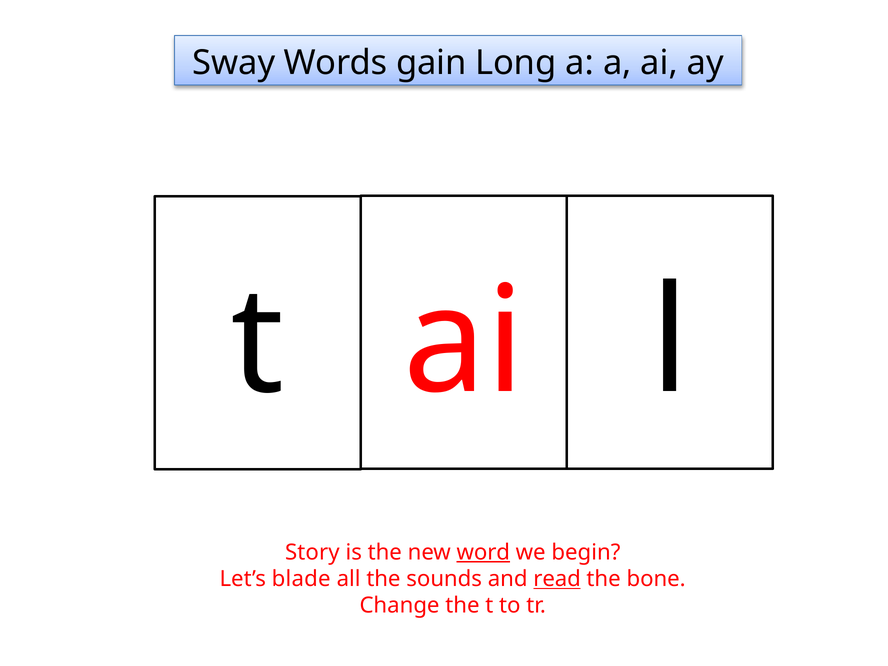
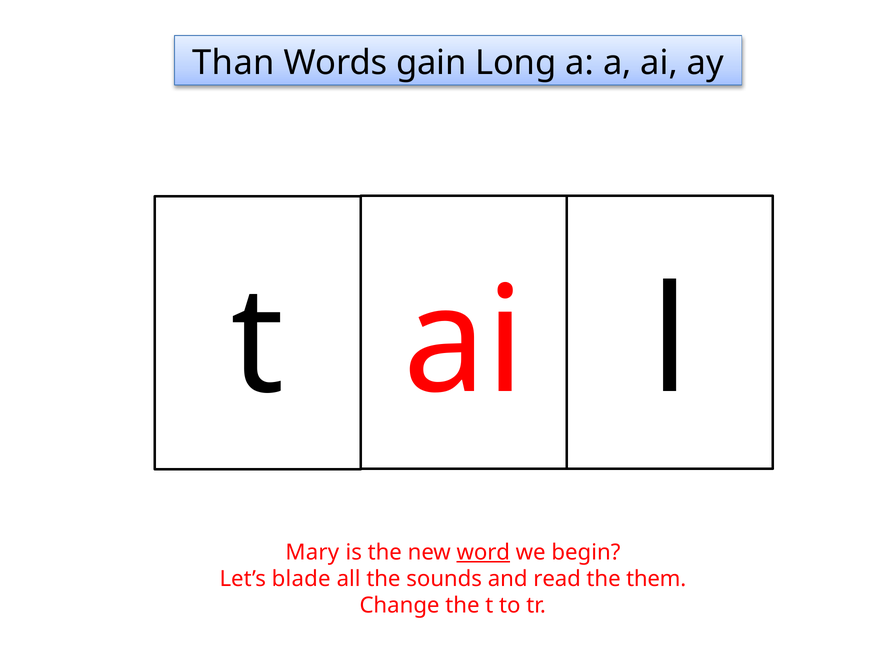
Sway: Sway -> Than
Story: Story -> Mary
read underline: present -> none
bone: bone -> them
